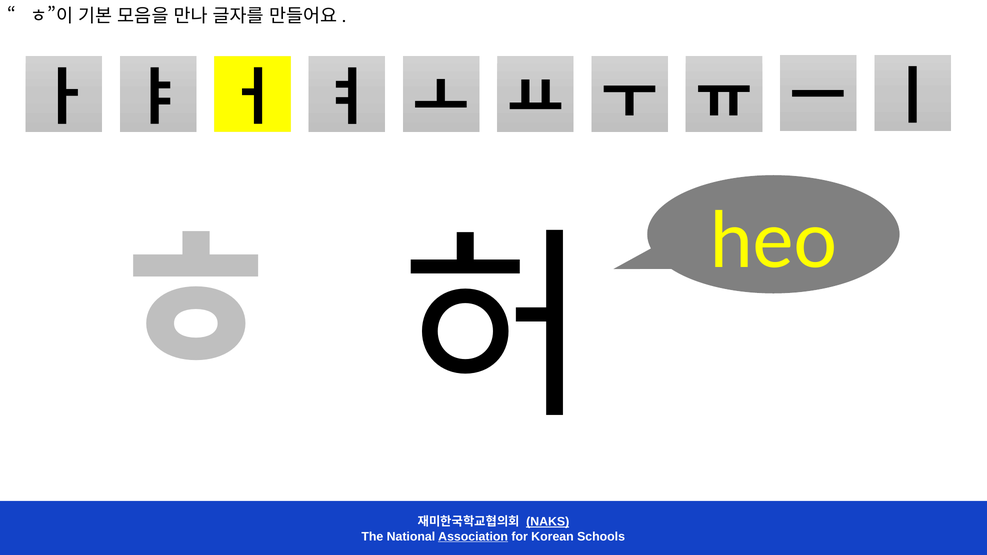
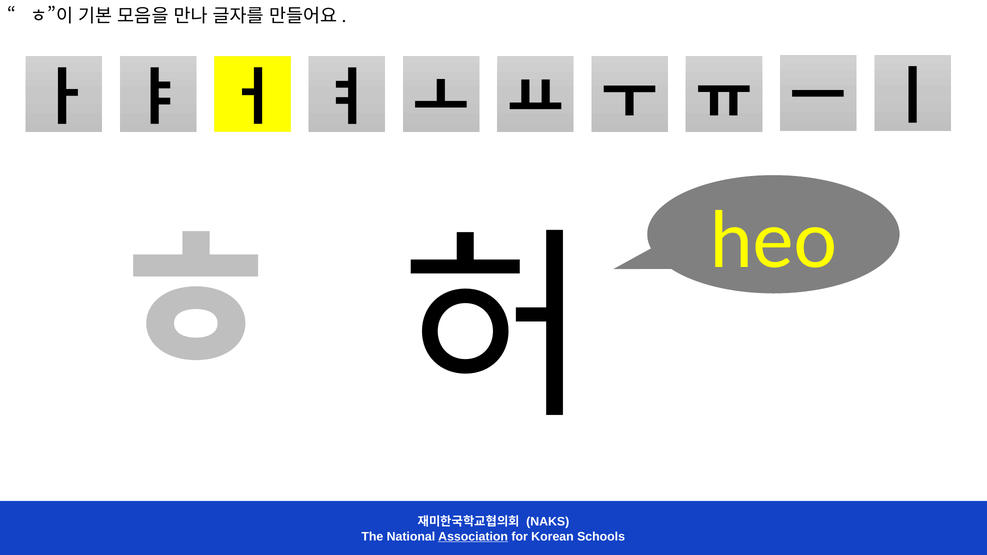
NAKS underline: present -> none
